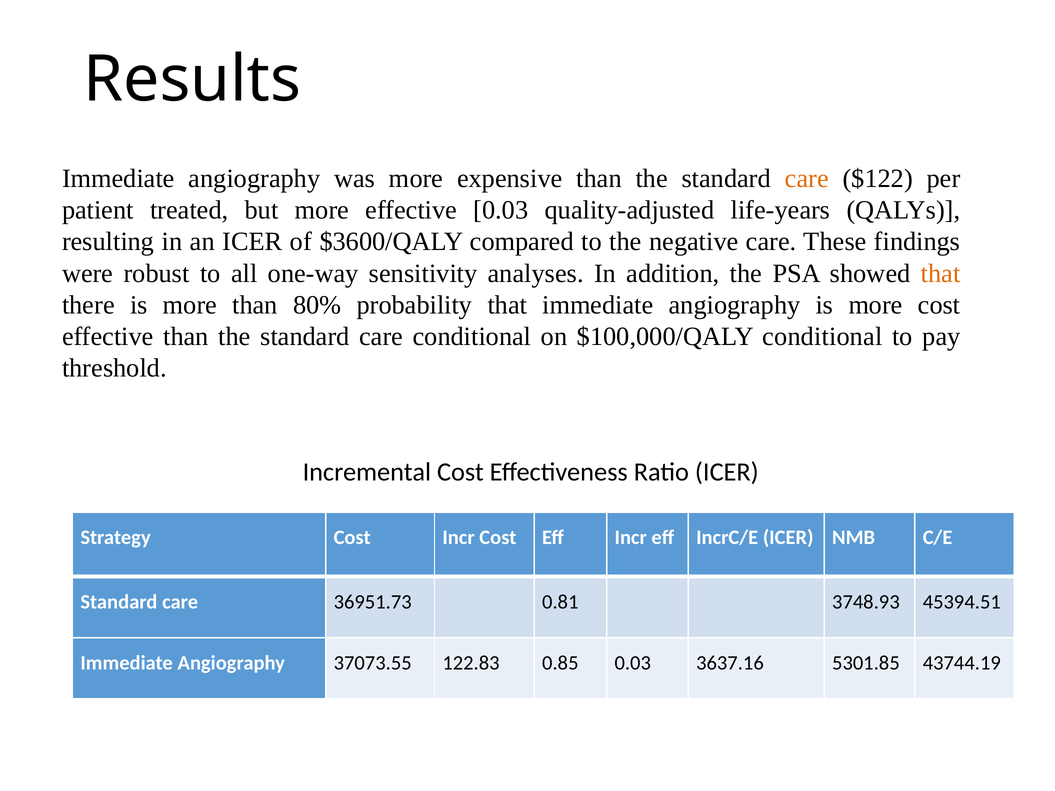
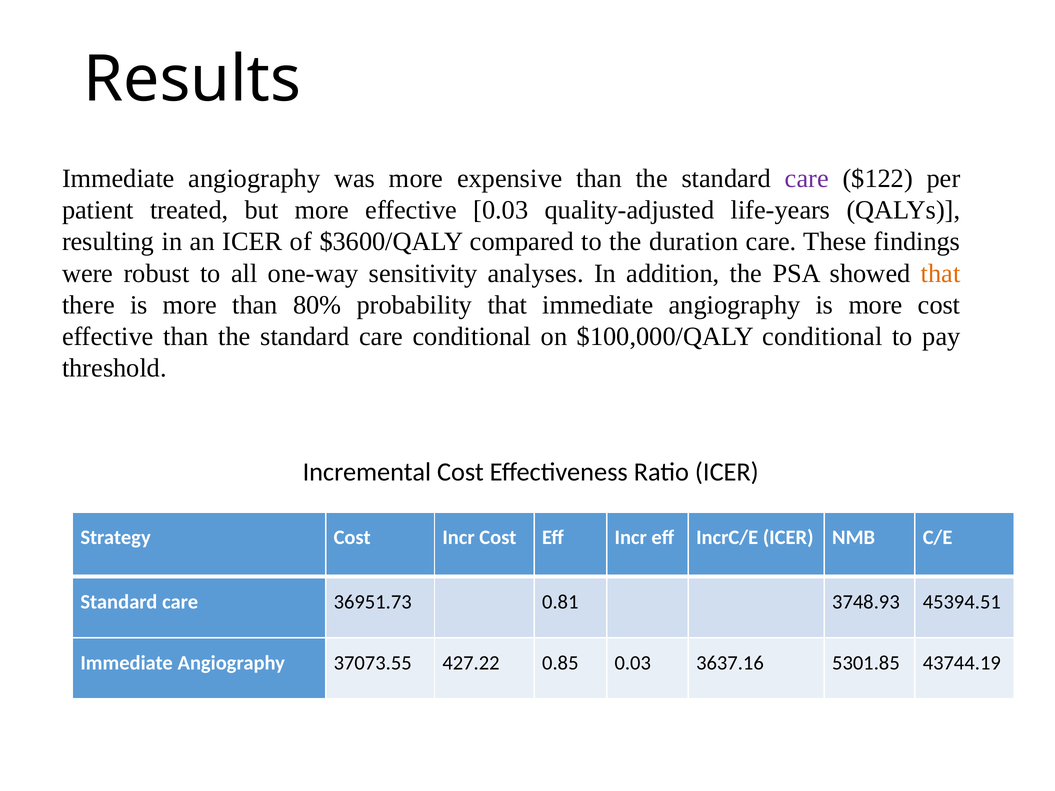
care at (807, 178) colour: orange -> purple
negative: negative -> duration
122.83: 122.83 -> 427.22
